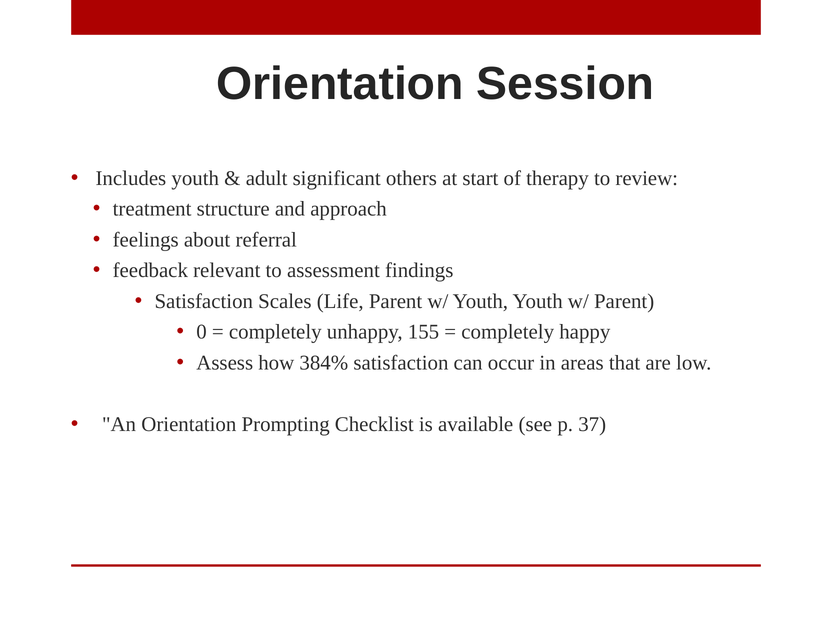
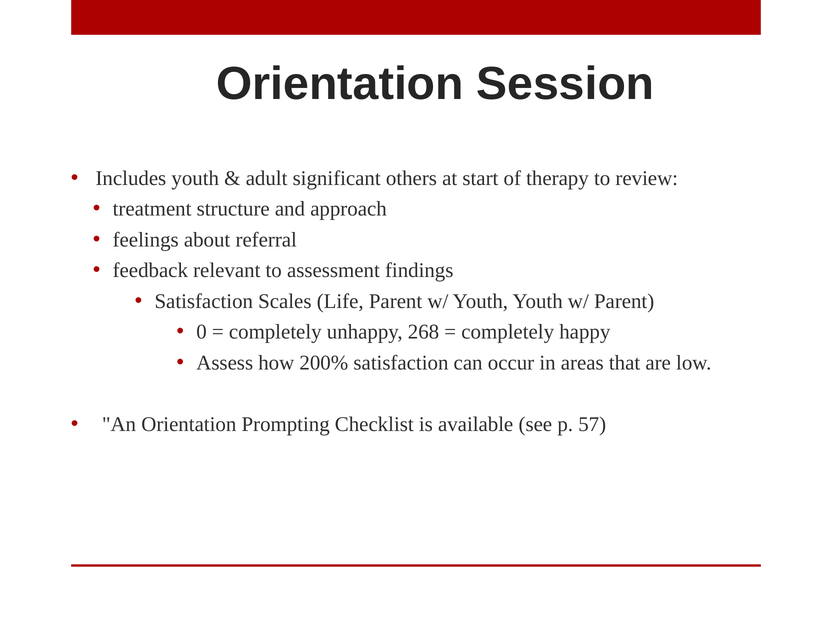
155: 155 -> 268
384%: 384% -> 200%
37: 37 -> 57
